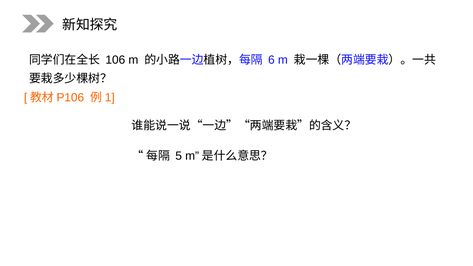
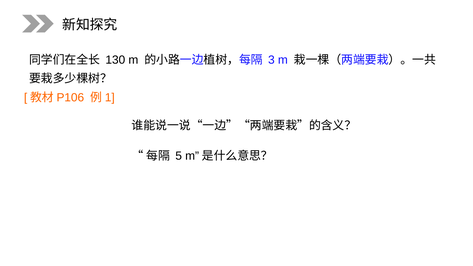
106: 106 -> 130
6: 6 -> 3
